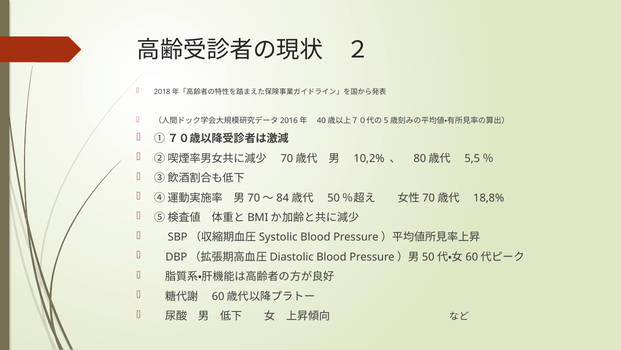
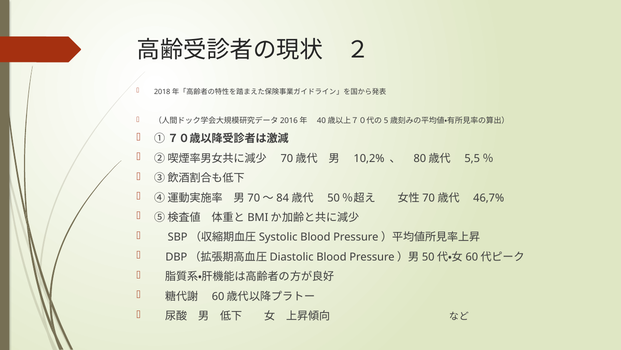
18,8%: 18,8% -> 46,7%
